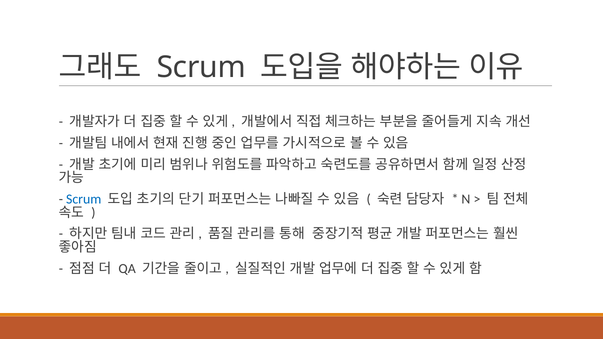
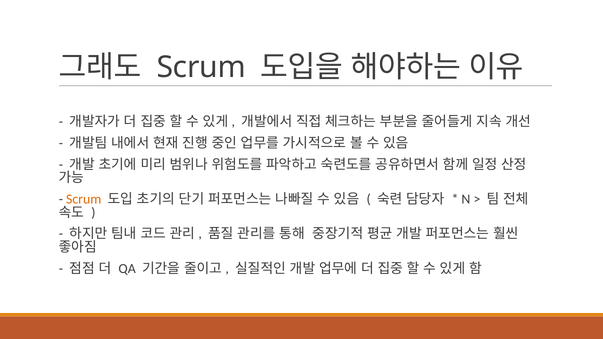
Scrum at (84, 199) colour: blue -> orange
